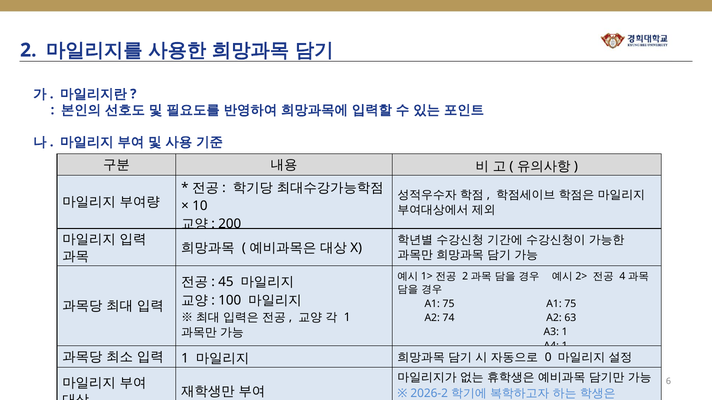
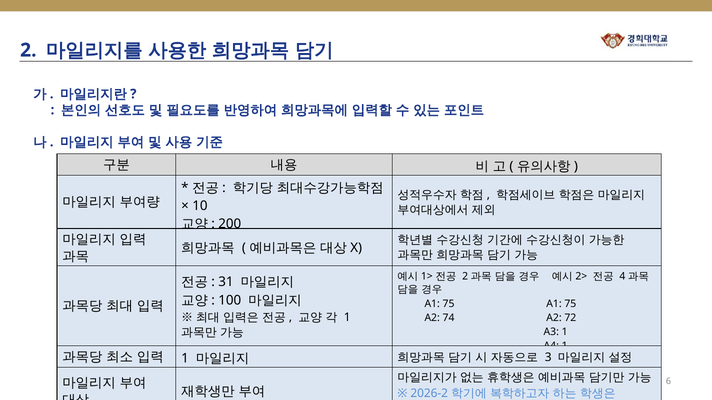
45: 45 -> 31
63: 63 -> 72
0: 0 -> 3
